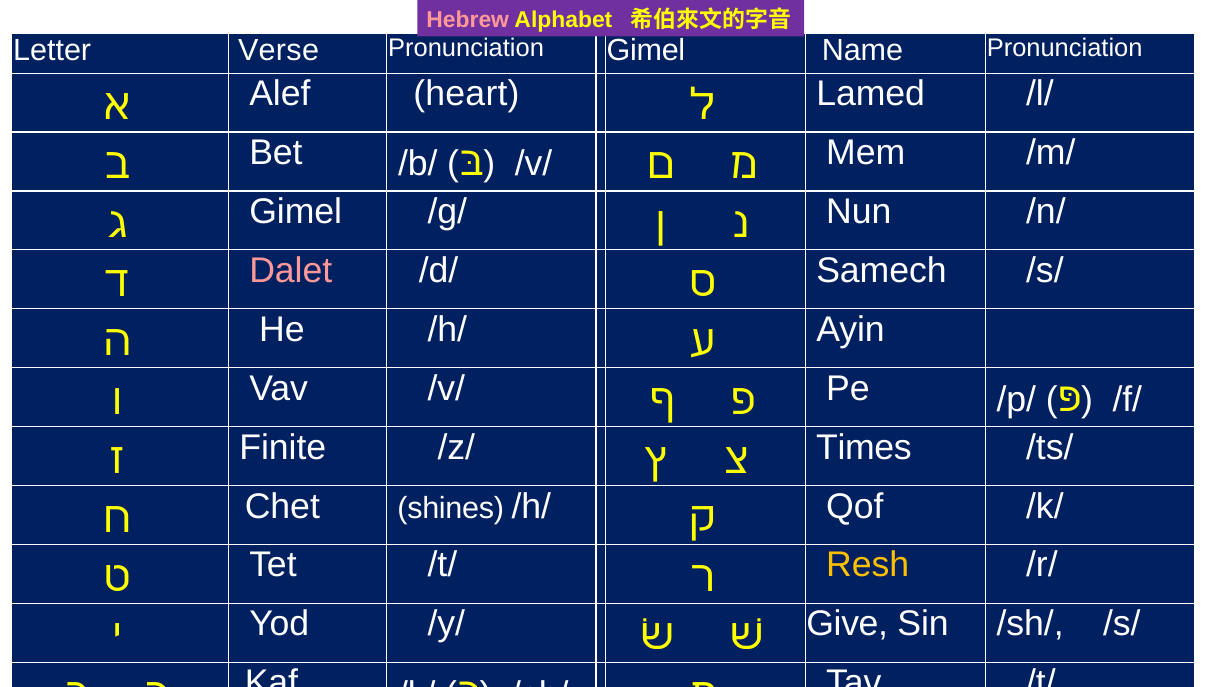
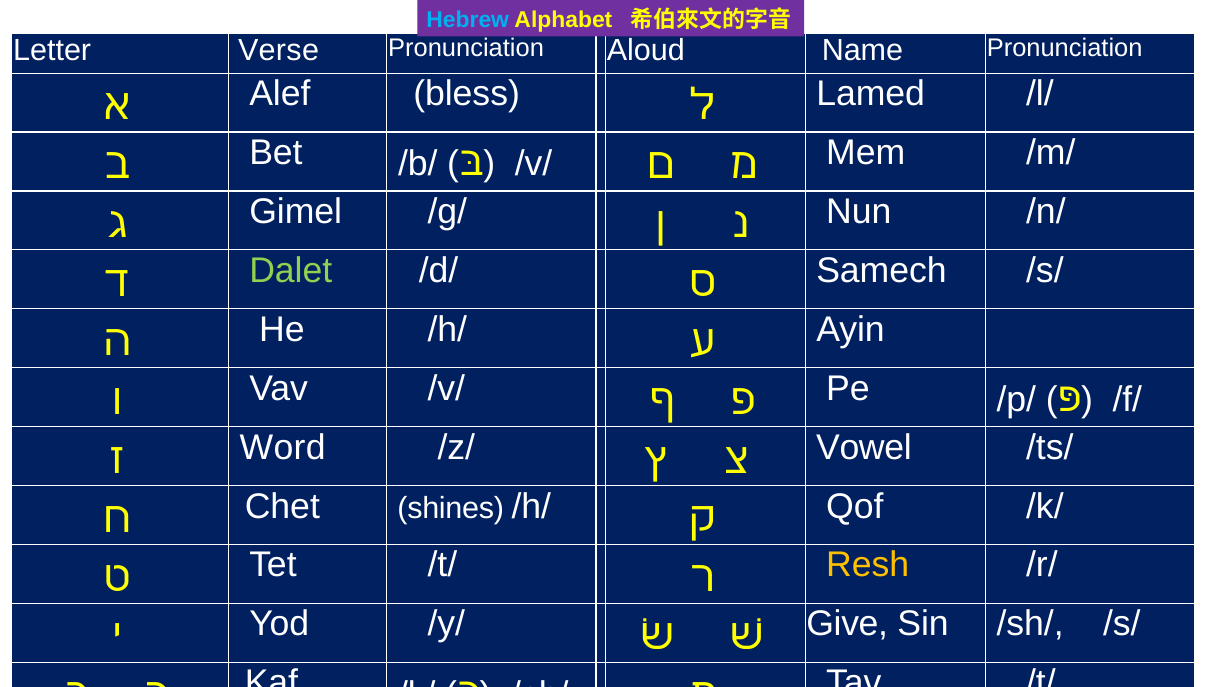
Hebrew colour: pink -> light blue
Pronunciation Gimel: Gimel -> Aloud
heart: heart -> bless
Dalet colour: pink -> light green
Finite: Finite -> Word
Times: Times -> Vowel
